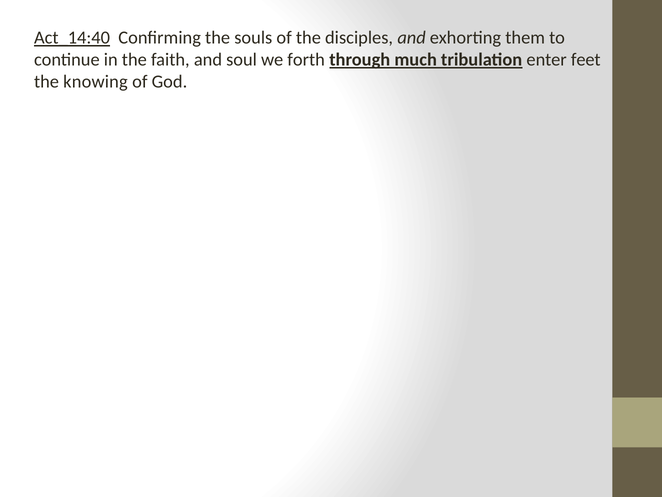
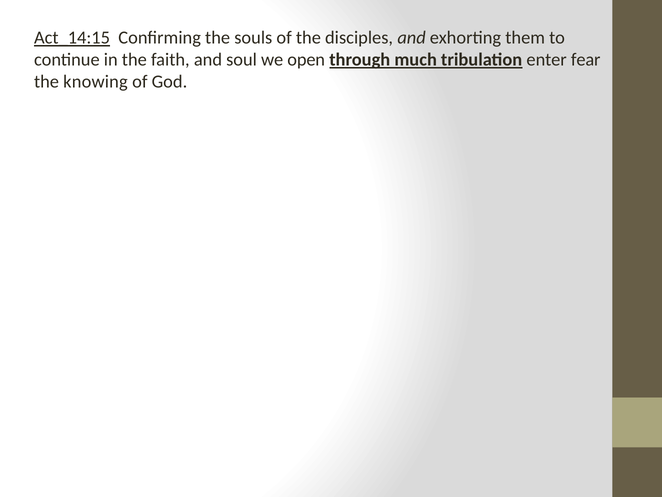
Act_14:40: Act_14:40 -> Act_14:15
forth: forth -> open
feet: feet -> fear
